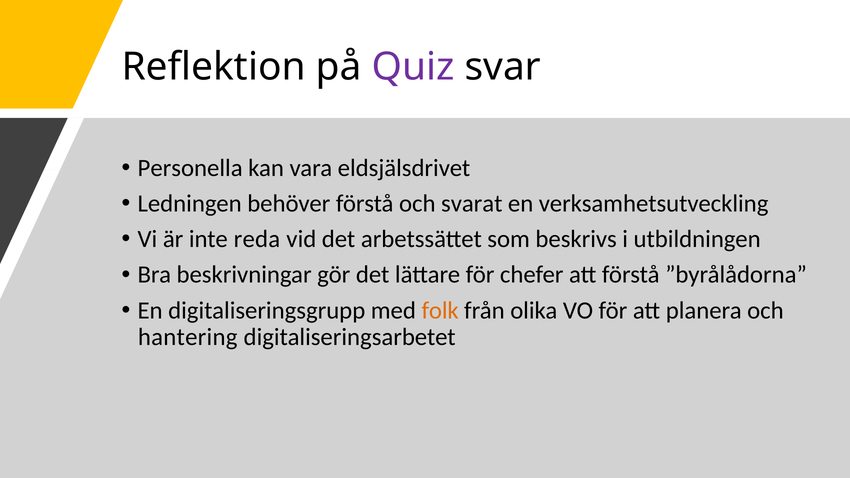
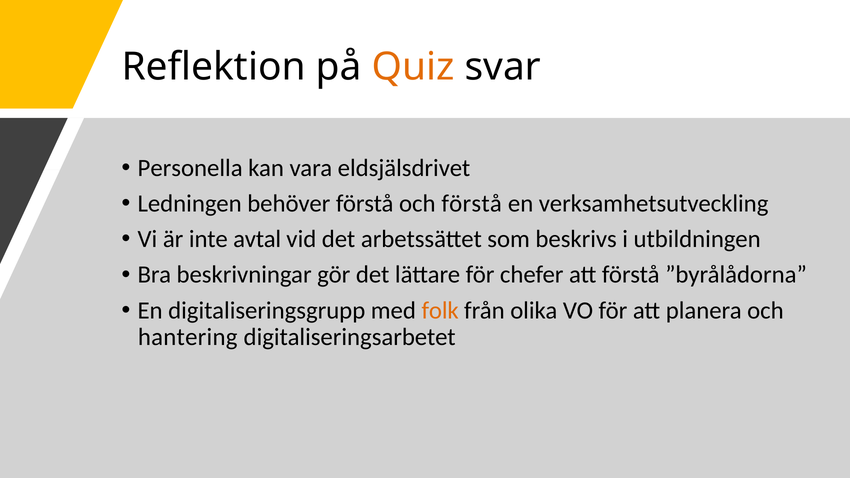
Quiz colour: purple -> orange
och svarat: svarat -> förstå
reda: reda -> avtal
